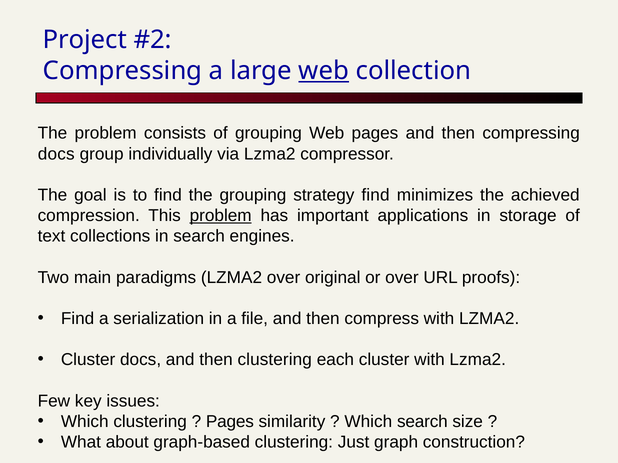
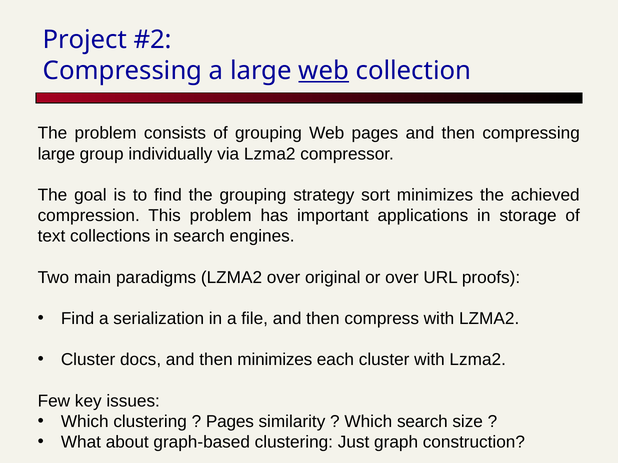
docs at (56, 154): docs -> large
strategy find: find -> sort
problem at (221, 216) underline: present -> none
then clustering: clustering -> minimizes
